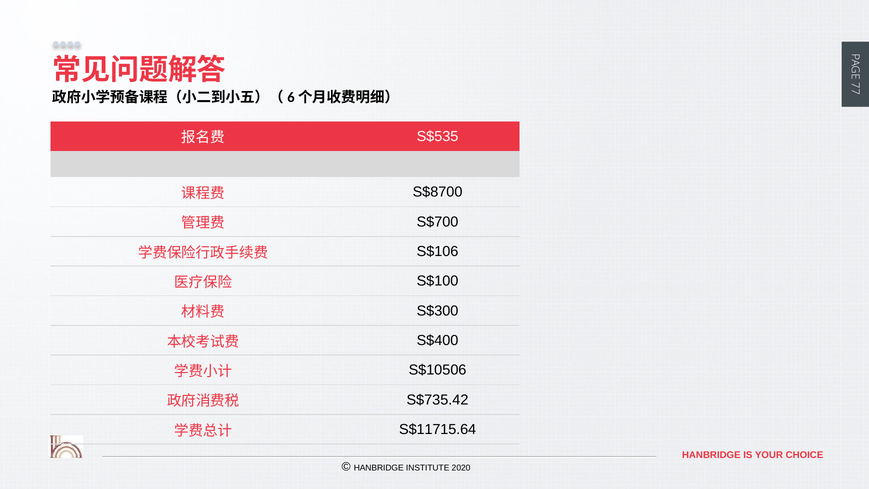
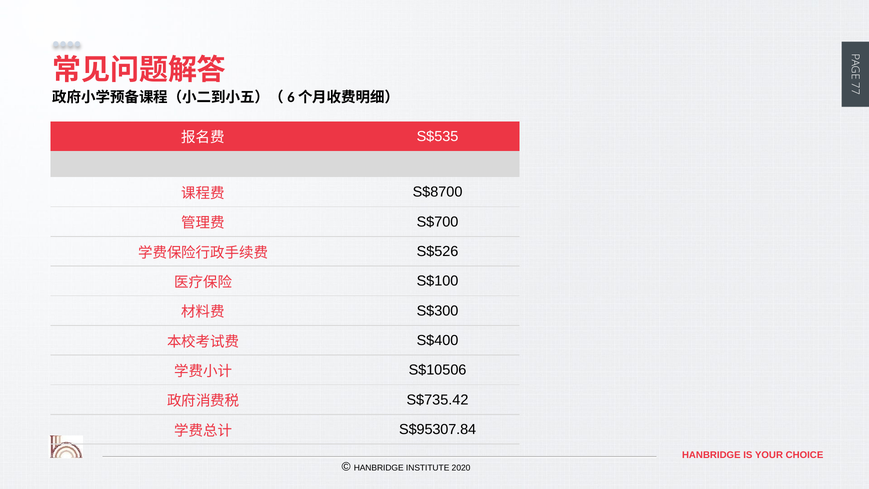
S$106: S$106 -> S$526
S$11715.64: S$11715.64 -> S$95307.84
